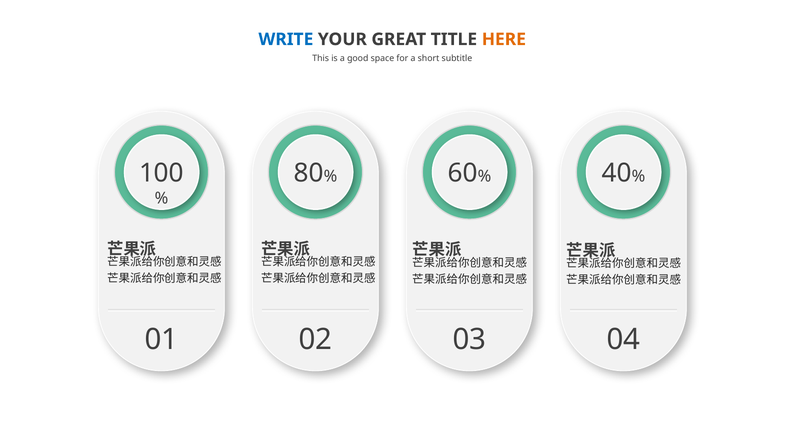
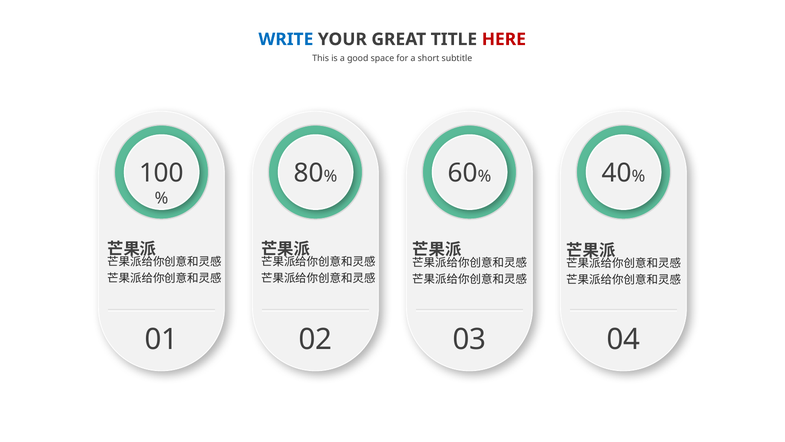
HERE colour: orange -> red
